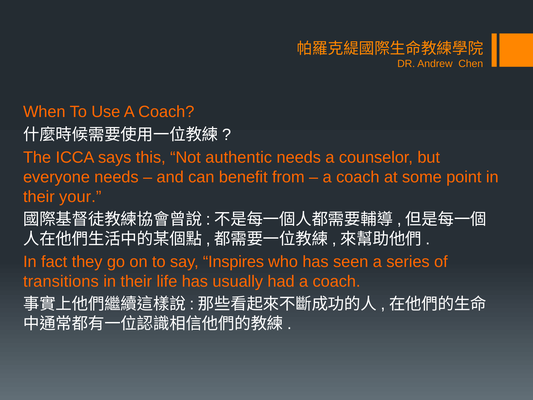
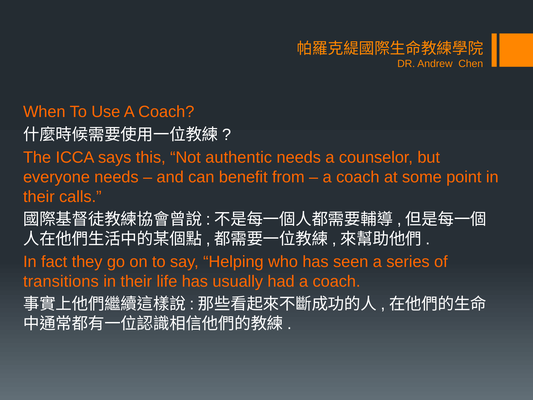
your: your -> calls
Inspires: Inspires -> Helping
